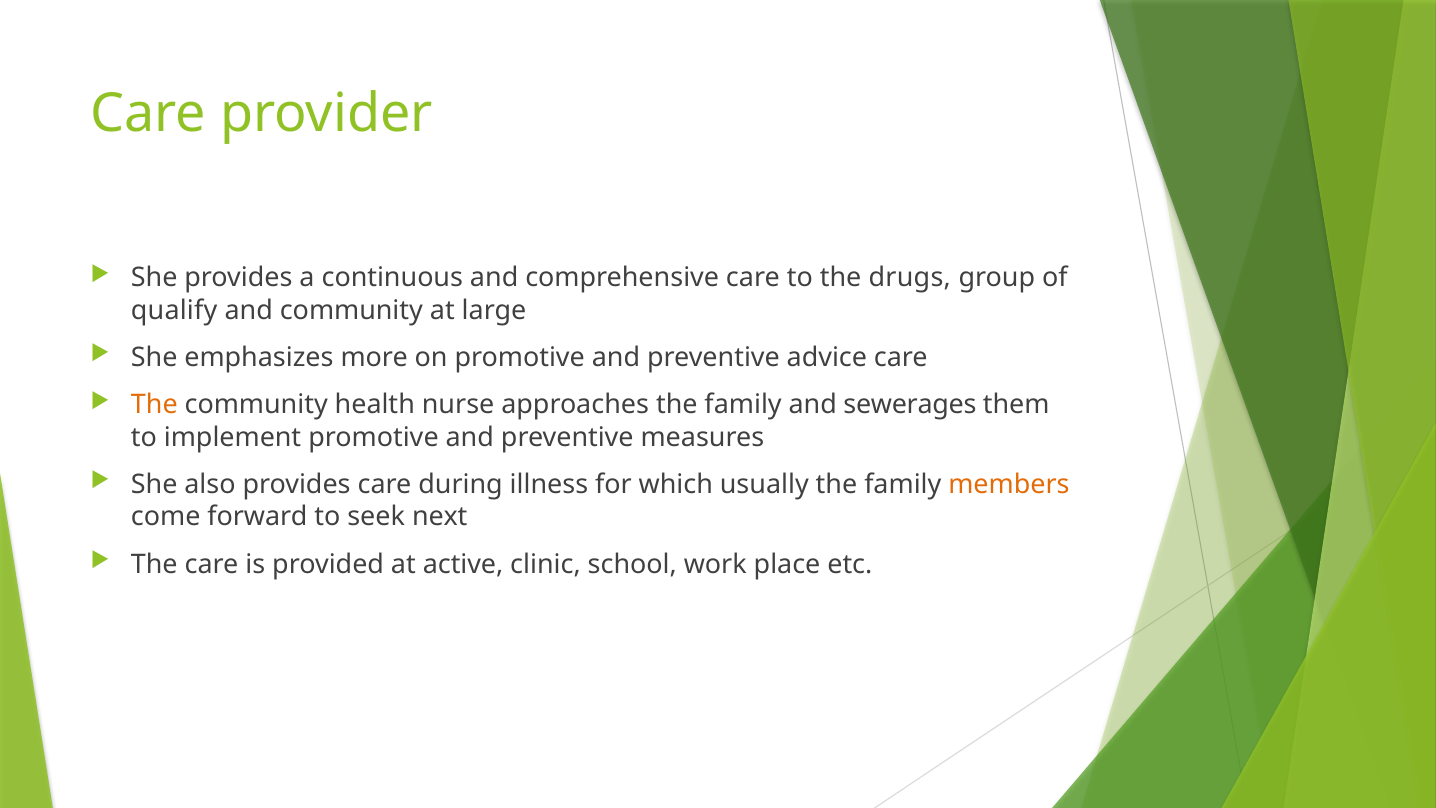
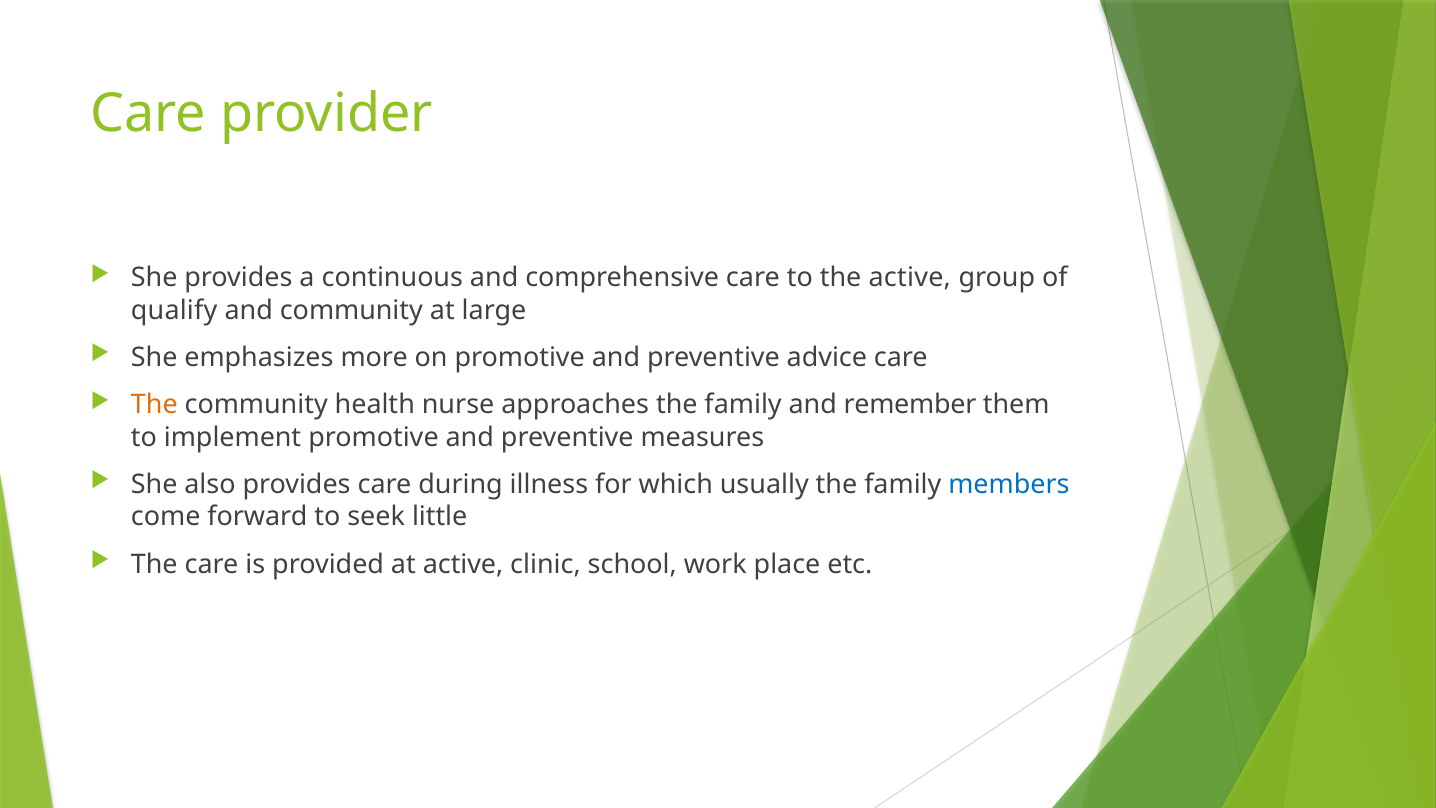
the drugs: drugs -> active
sewerages: sewerages -> remember
members colour: orange -> blue
next: next -> little
